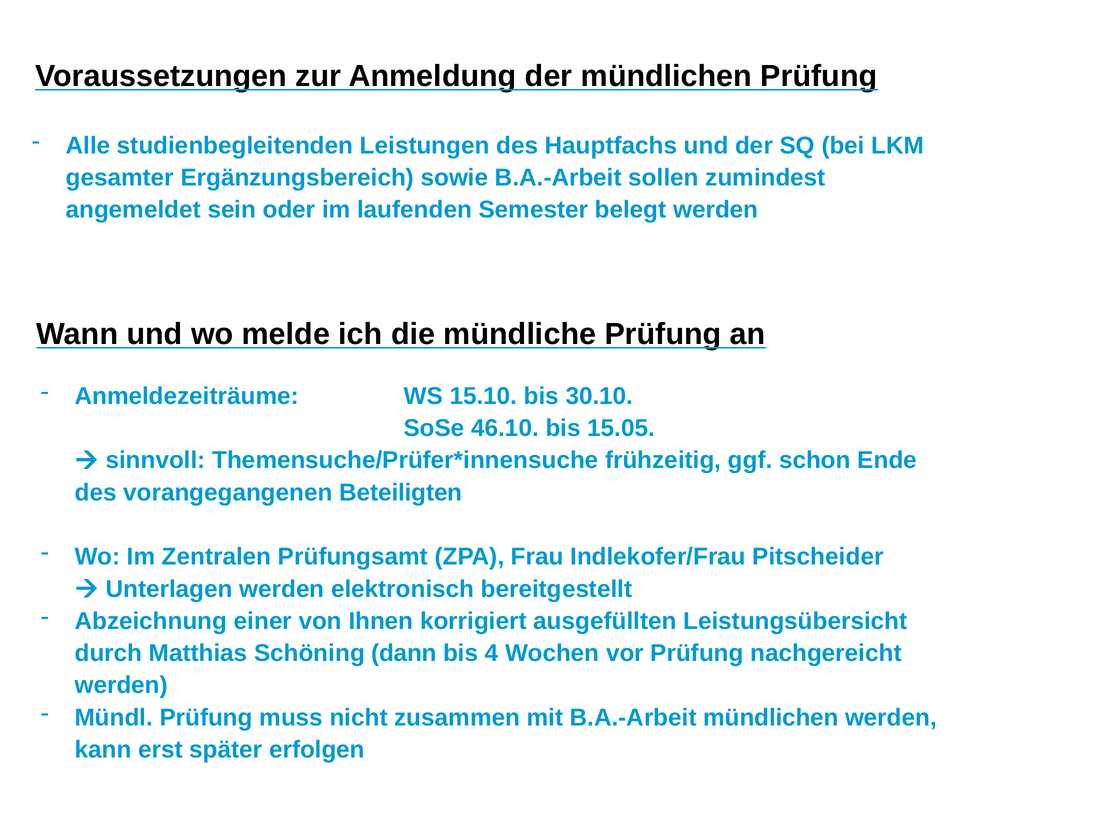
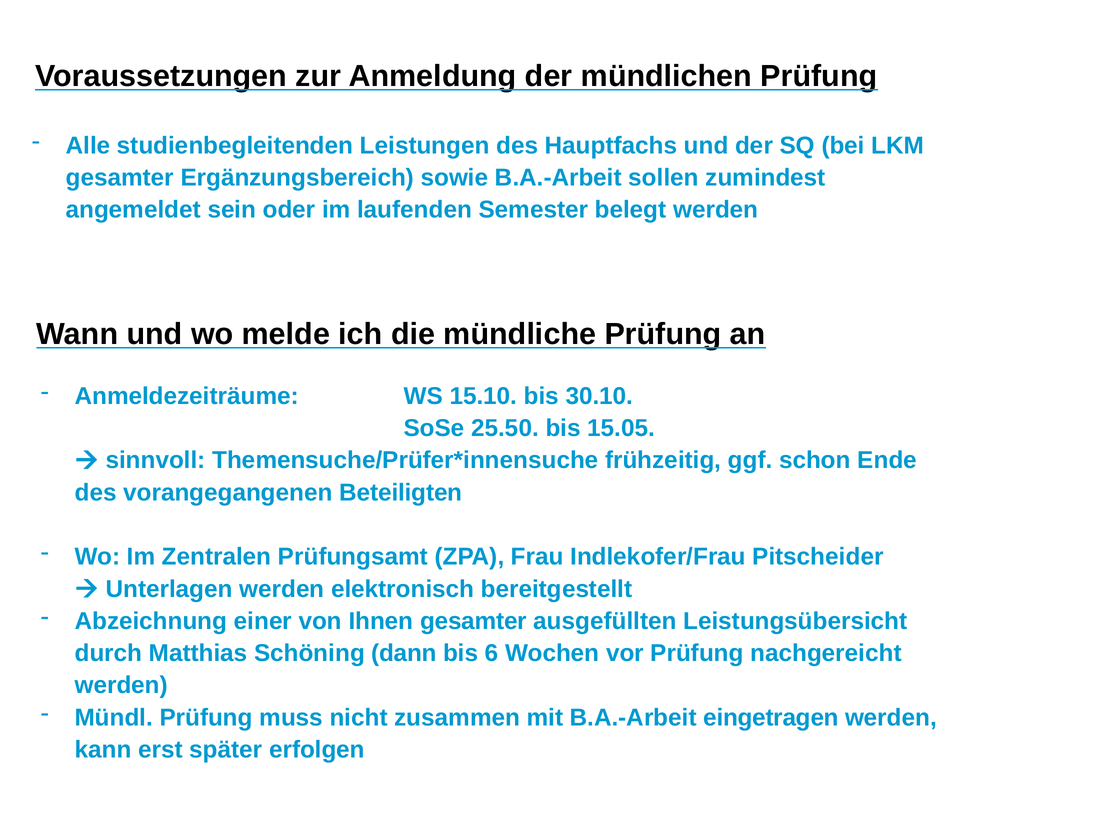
46.10: 46.10 -> 25.50
Ihnen korrigiert: korrigiert -> gesamter
4: 4 -> 6
B.A.-Arbeit mündlichen: mündlichen -> eingetragen
